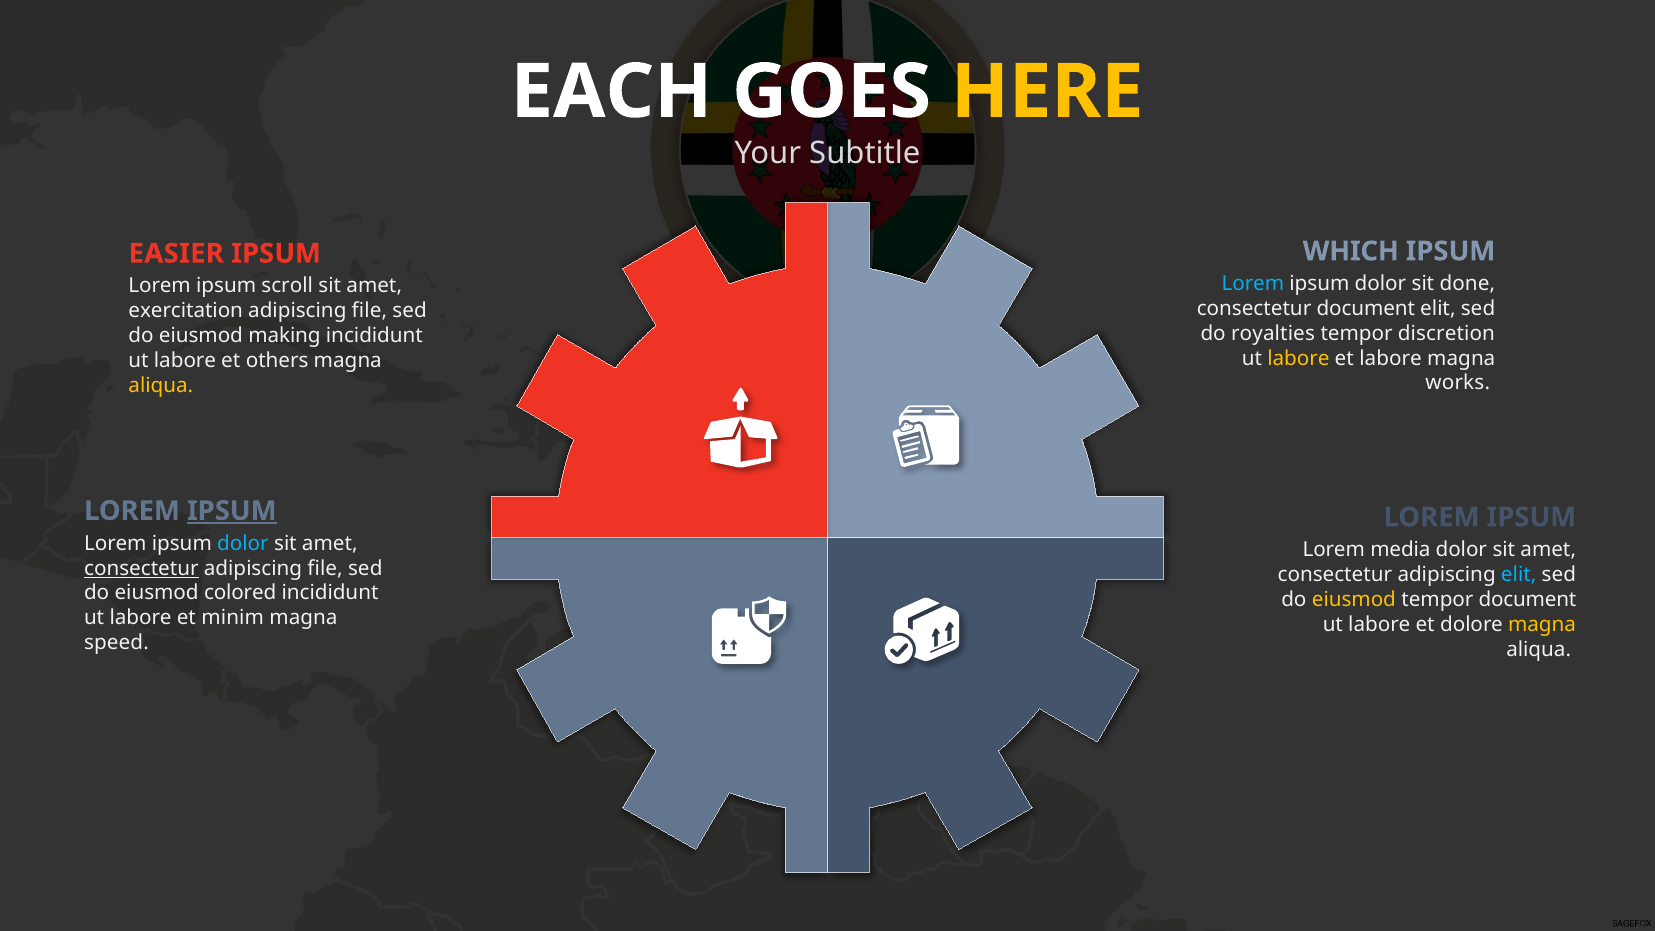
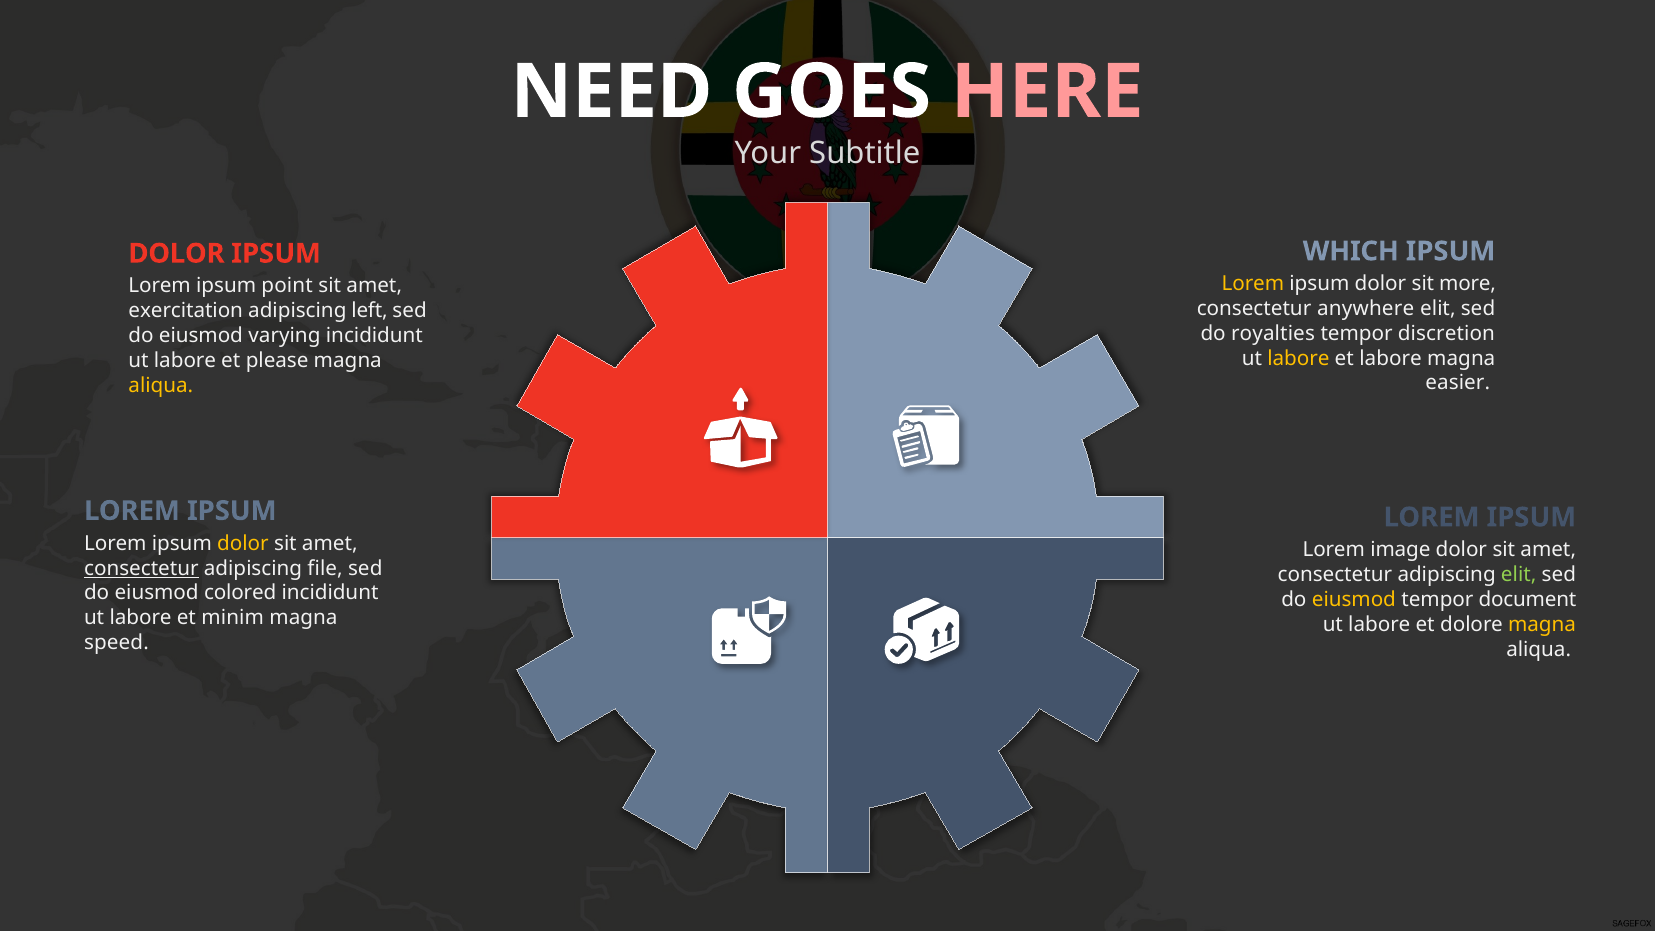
EACH: EACH -> NEED
HERE colour: yellow -> pink
EASIER at (176, 254): EASIER -> DOLOR
Lorem at (1253, 284) colour: light blue -> yellow
done: done -> more
scroll: scroll -> point
consectetur document: document -> anywhere
file at (369, 311): file -> left
making: making -> varying
others: others -> please
works: works -> easier
IPSUM at (232, 511) underline: present -> none
dolor at (243, 543) colour: light blue -> yellow
media: media -> image
elit at (1519, 575) colour: light blue -> light green
